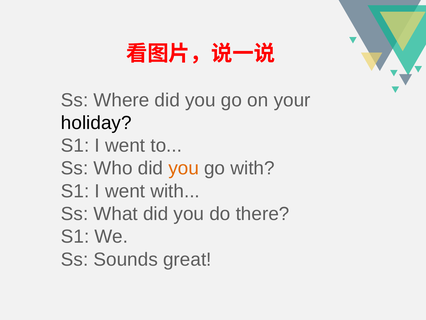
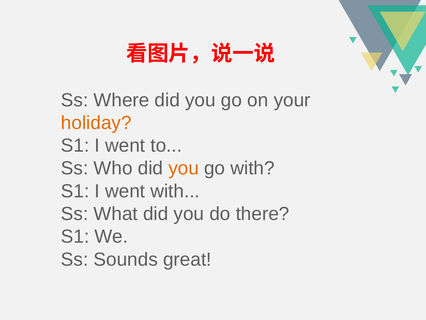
holiday colour: black -> orange
